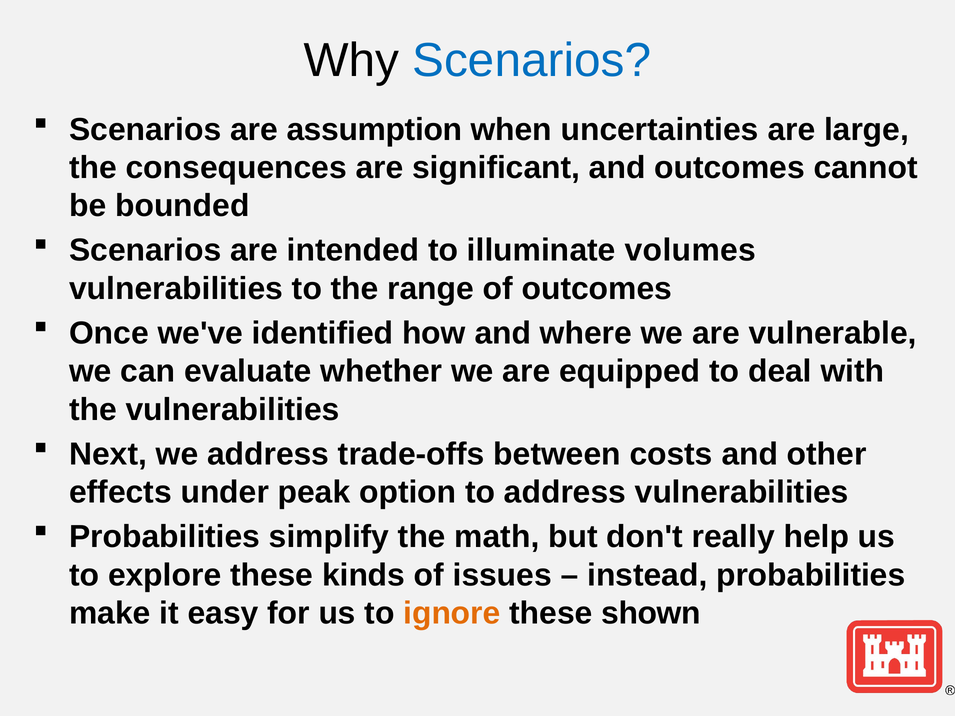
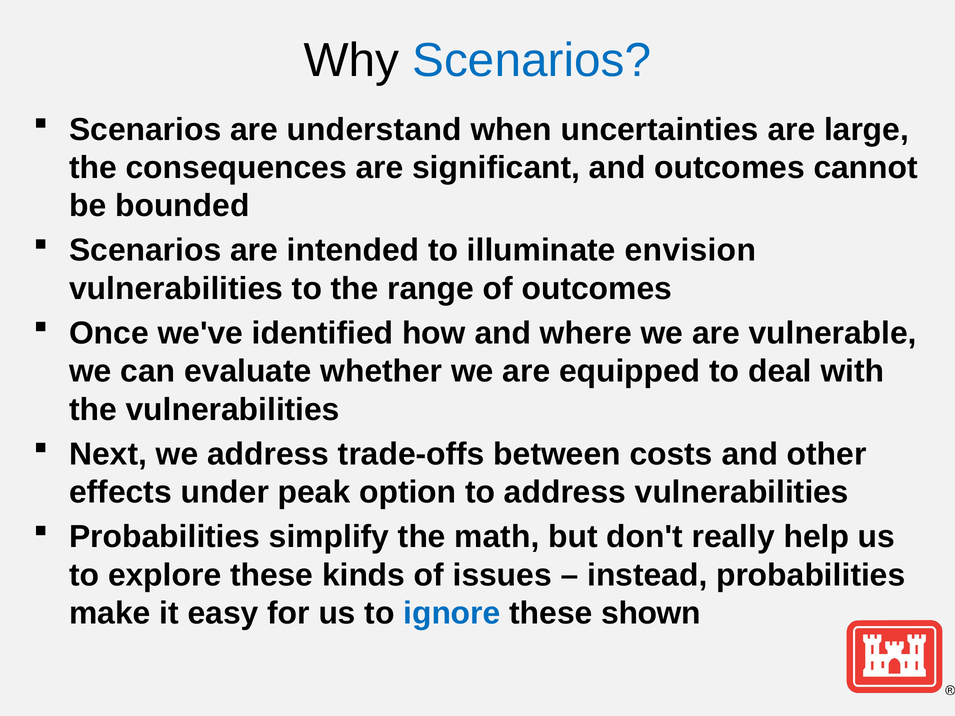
assumption: assumption -> understand
volumes: volumes -> envision
ignore colour: orange -> blue
